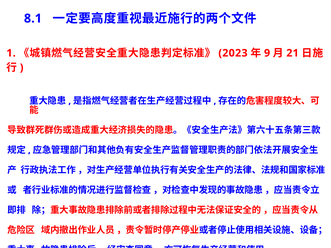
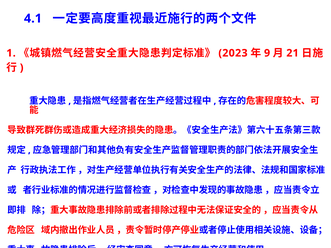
8.1: 8.1 -> 4.1
